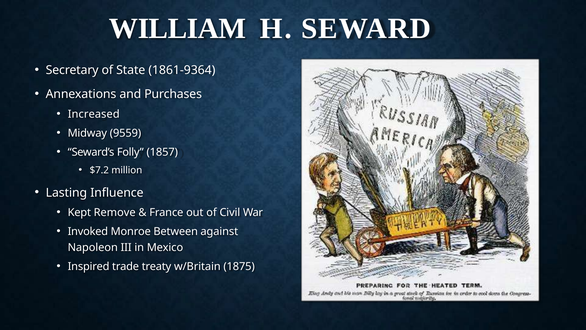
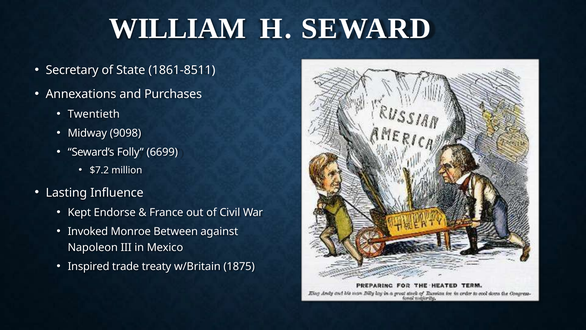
1861-9364: 1861-9364 -> 1861-8511
Increased: Increased -> Twentieth
9559: 9559 -> 9098
1857: 1857 -> 6699
Remove: Remove -> Endorse
